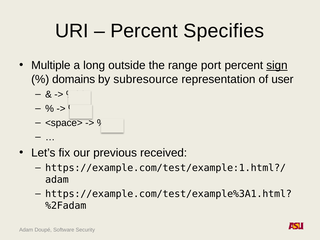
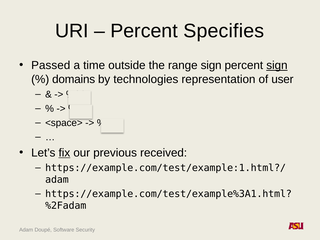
Multiple: Multiple -> Passed
long: long -> time
range port: port -> sign
subresource: subresource -> technologies
fix underline: none -> present
